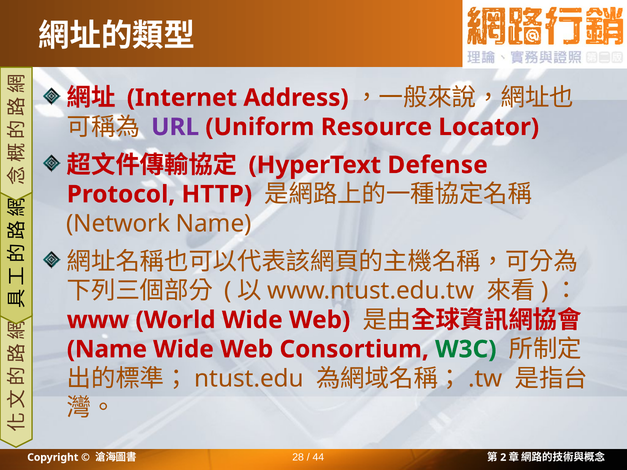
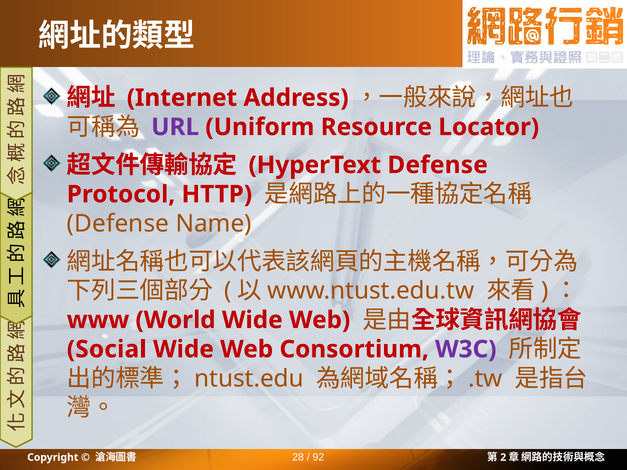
Network at (118, 224): Network -> Defense
Name at (107, 349): Name -> Social
W3C colour: green -> purple
44: 44 -> 92
